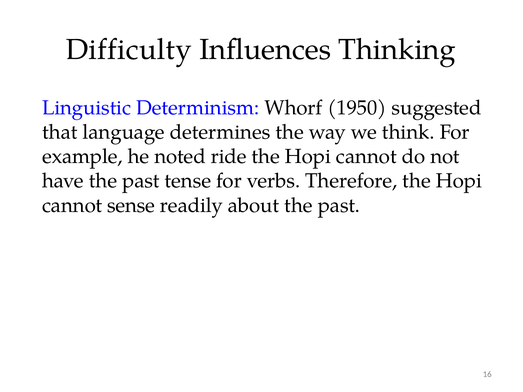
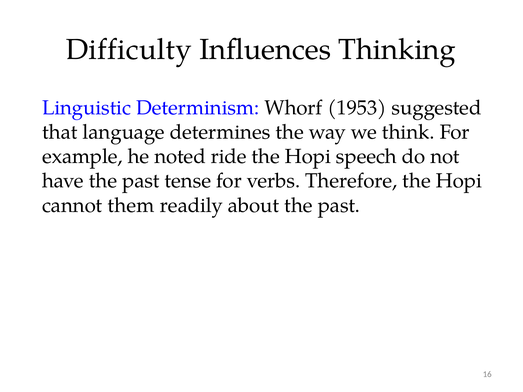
1950: 1950 -> 1953
cannot at (366, 157): cannot -> speech
sense: sense -> them
